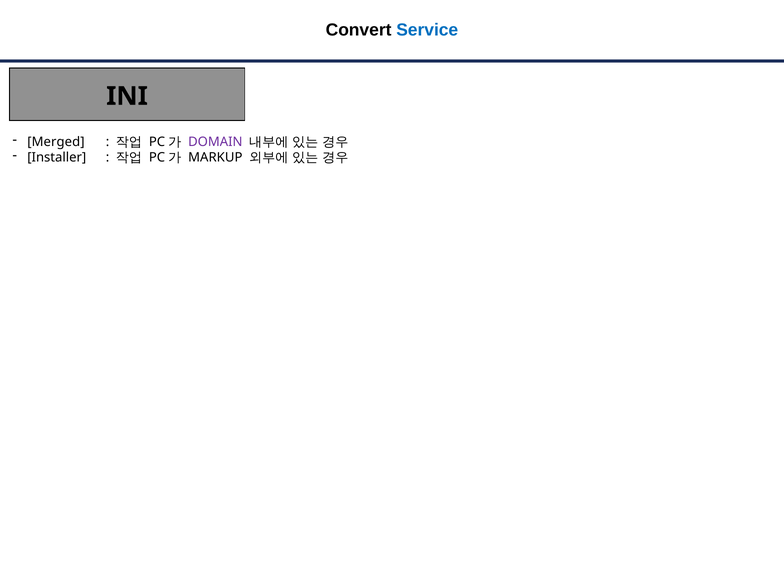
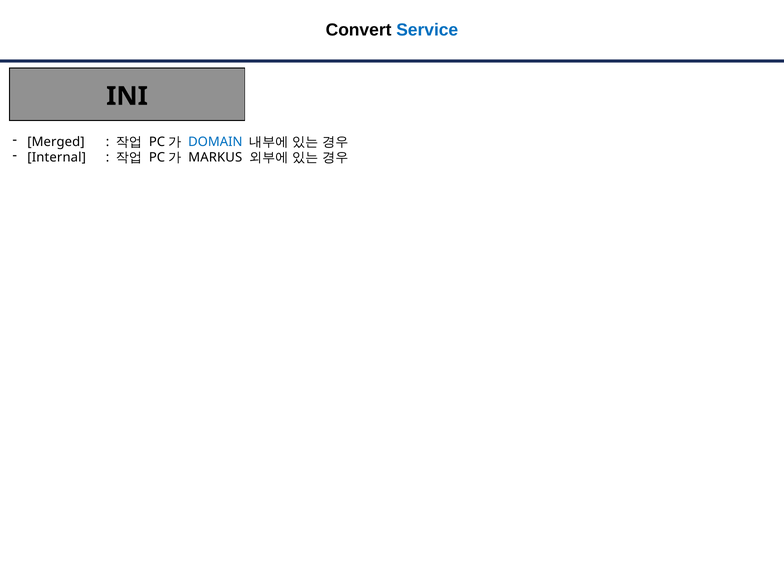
DOMAIN colour: purple -> blue
Installer: Installer -> Internal
MARKUP: MARKUP -> MARKUS
